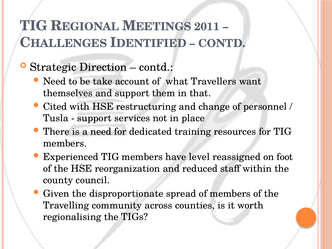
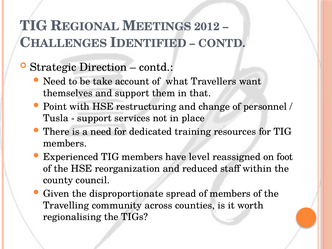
2011: 2011 -> 2012
Cited: Cited -> Point
